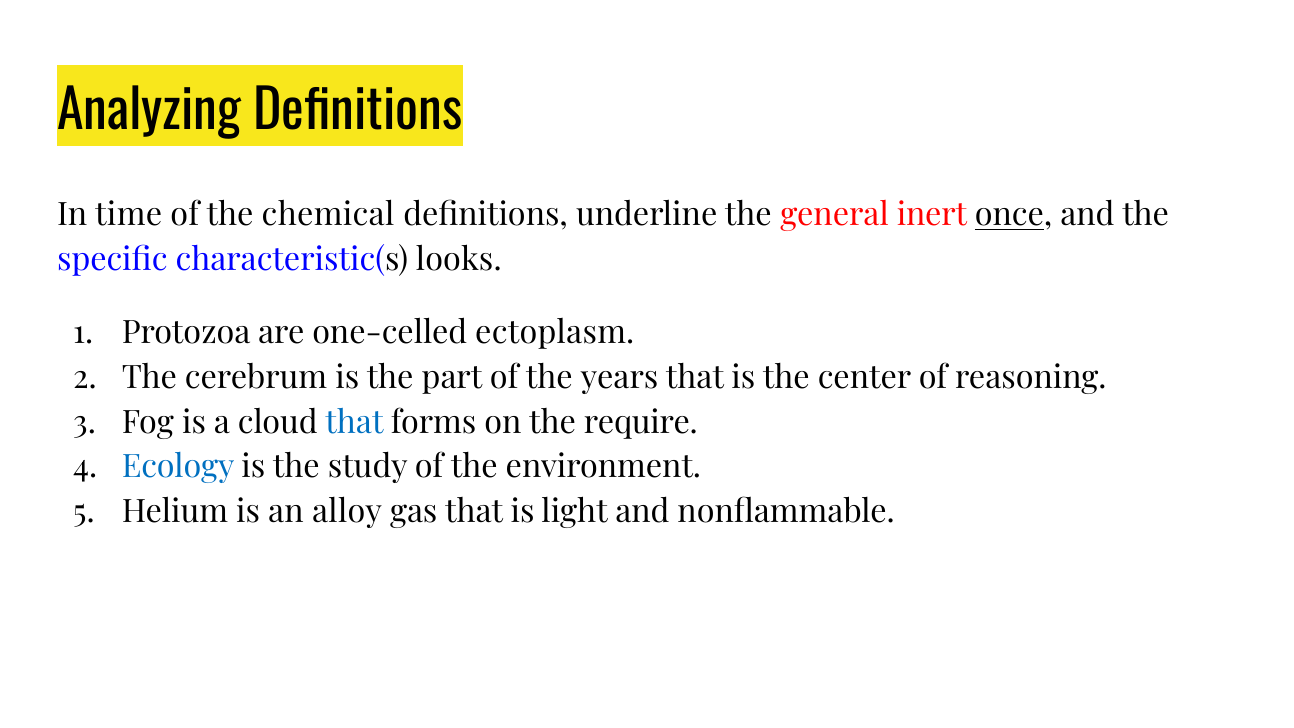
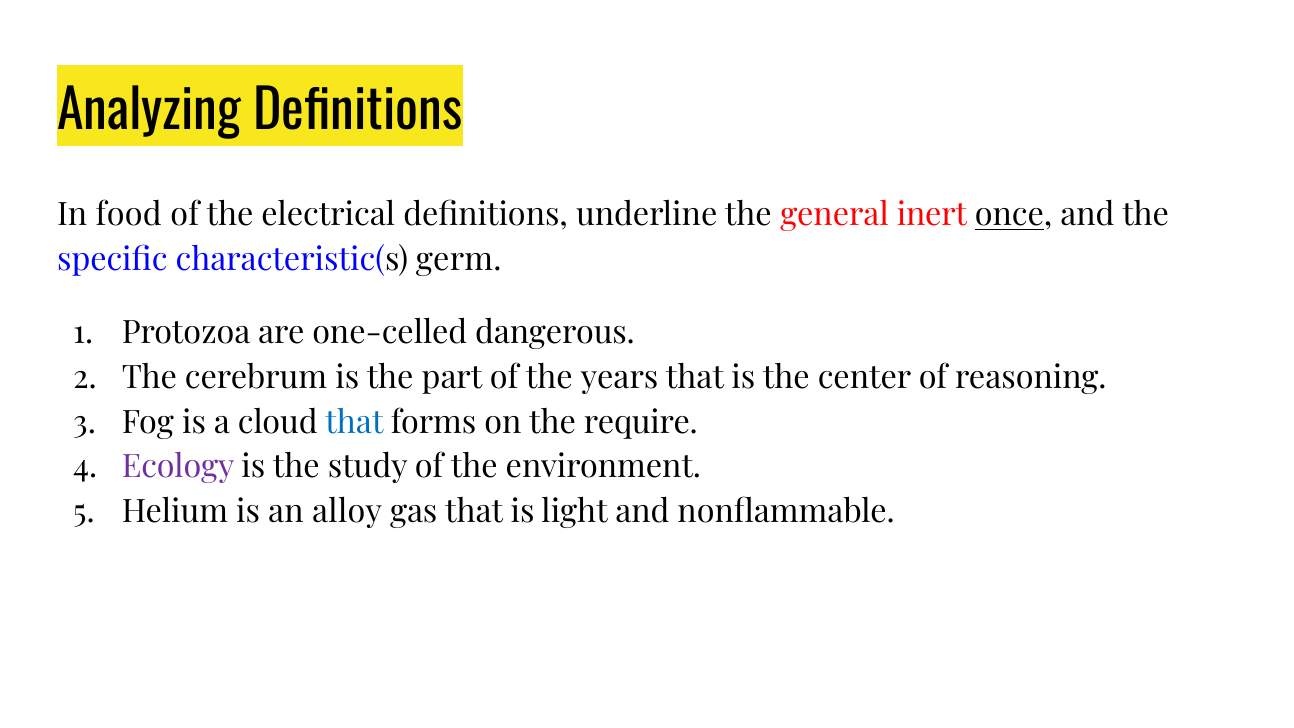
time: time -> food
chemical: chemical -> electrical
looks: looks -> germ
ectoplasm: ectoplasm -> dangerous
Ecology colour: blue -> purple
